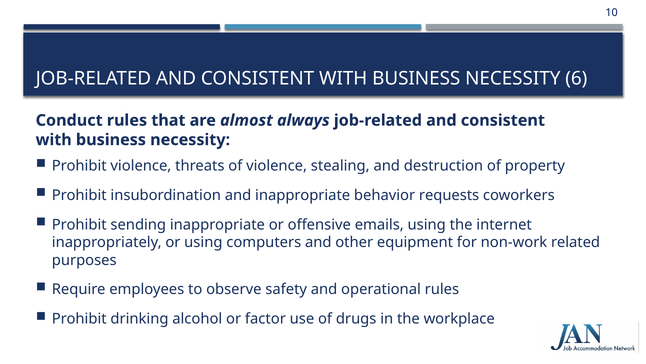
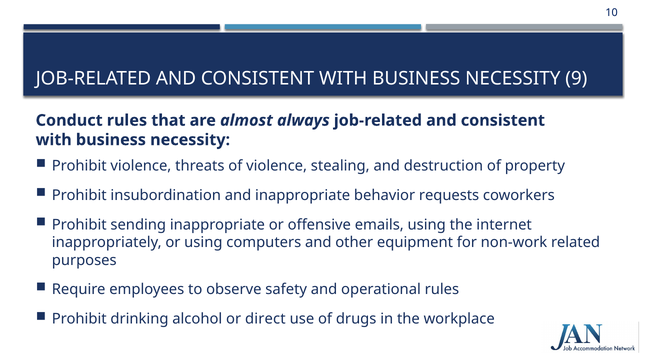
6: 6 -> 9
factor: factor -> direct
